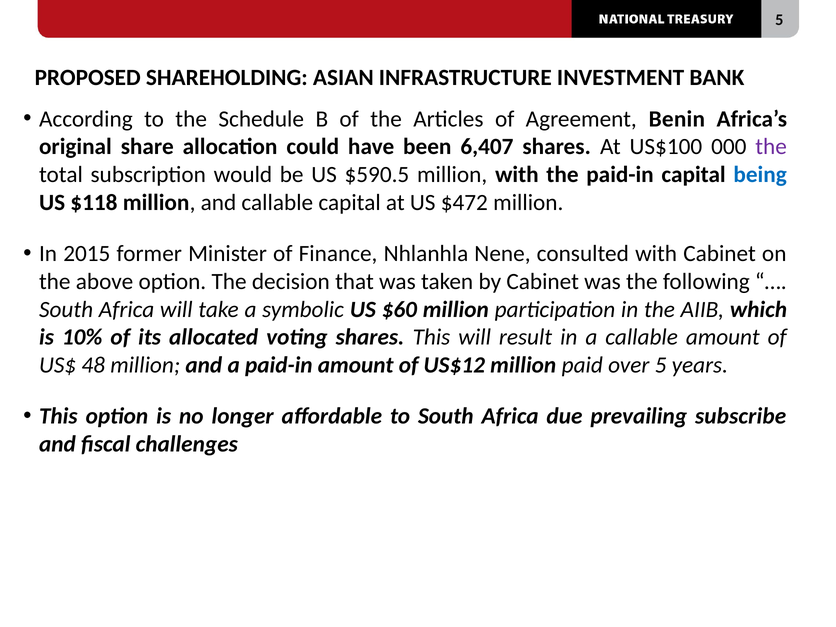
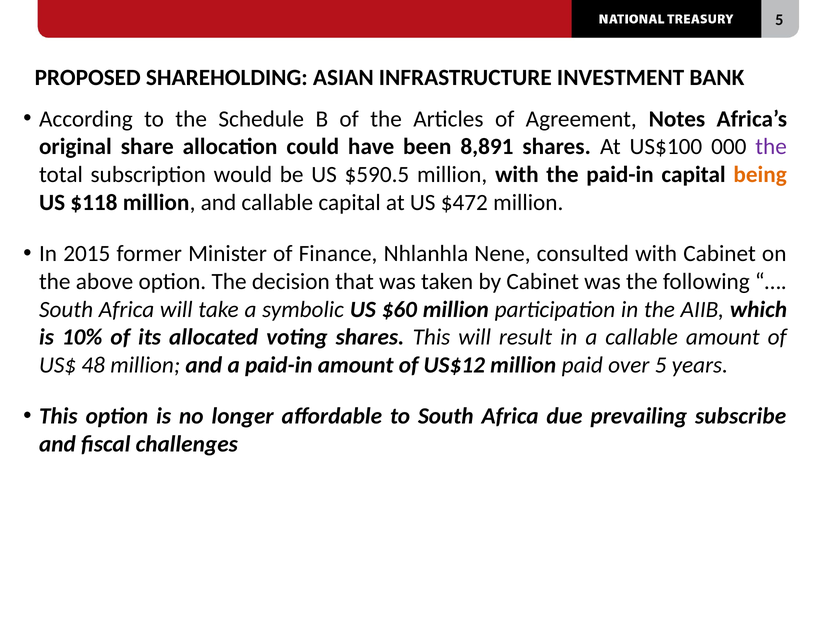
Benin: Benin -> Notes
6,407: 6,407 -> 8,891
being colour: blue -> orange
